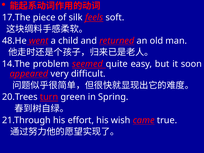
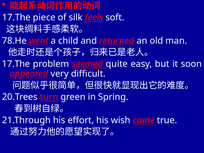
48.He: 48.He -> 78.He
14.The at (16, 64): 14.The -> 17.The
